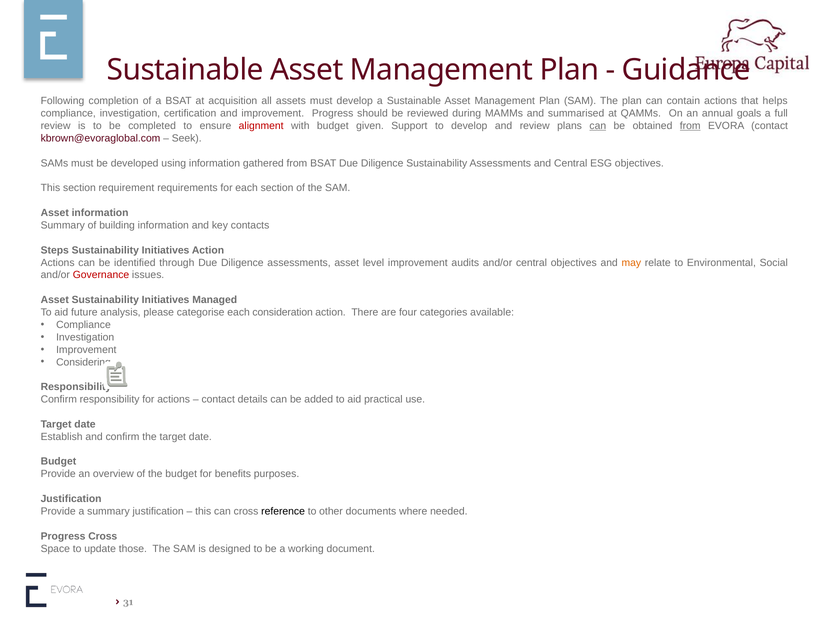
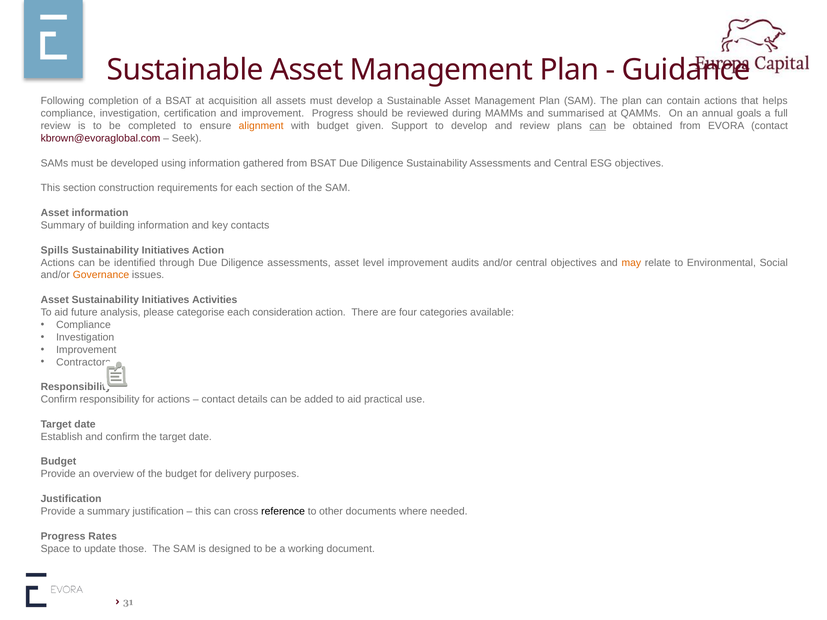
alignment colour: red -> orange
from at (690, 126) underline: present -> none
requirement: requirement -> construction
Steps: Steps -> Spills
Governance colour: red -> orange
Managed: Managed -> Activities
Considering: Considering -> Contractors
benefits: benefits -> delivery
Progress Cross: Cross -> Rates
